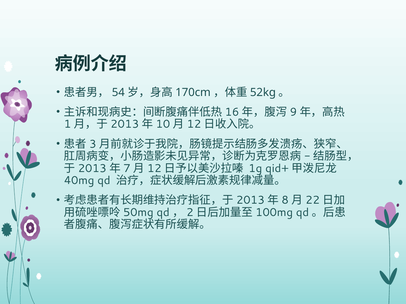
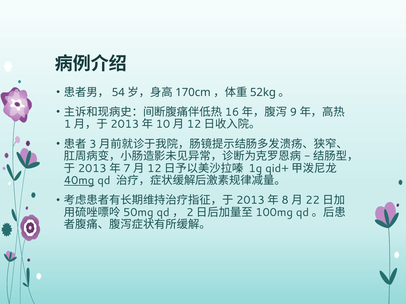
40mg underline: none -> present
